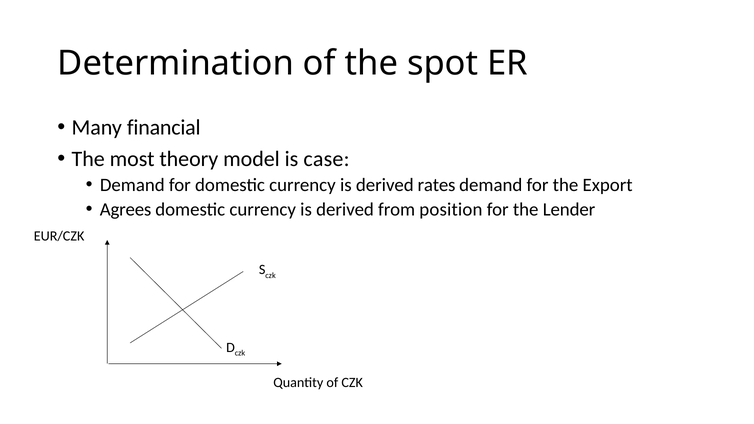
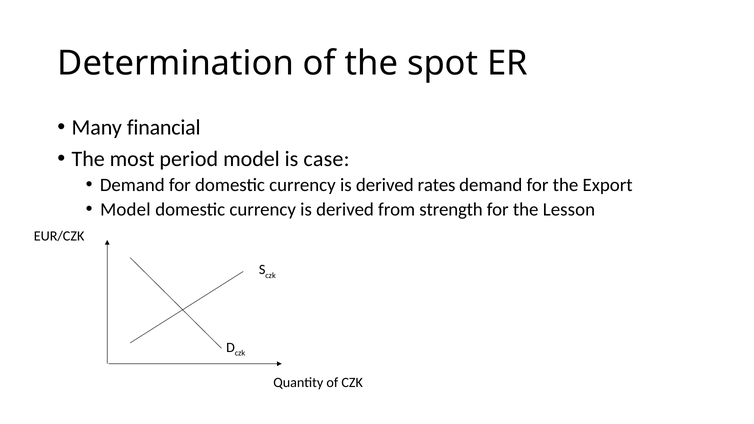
theory: theory -> period
Agrees at (126, 209): Agrees -> Model
position: position -> strength
Lender: Lender -> Lesson
